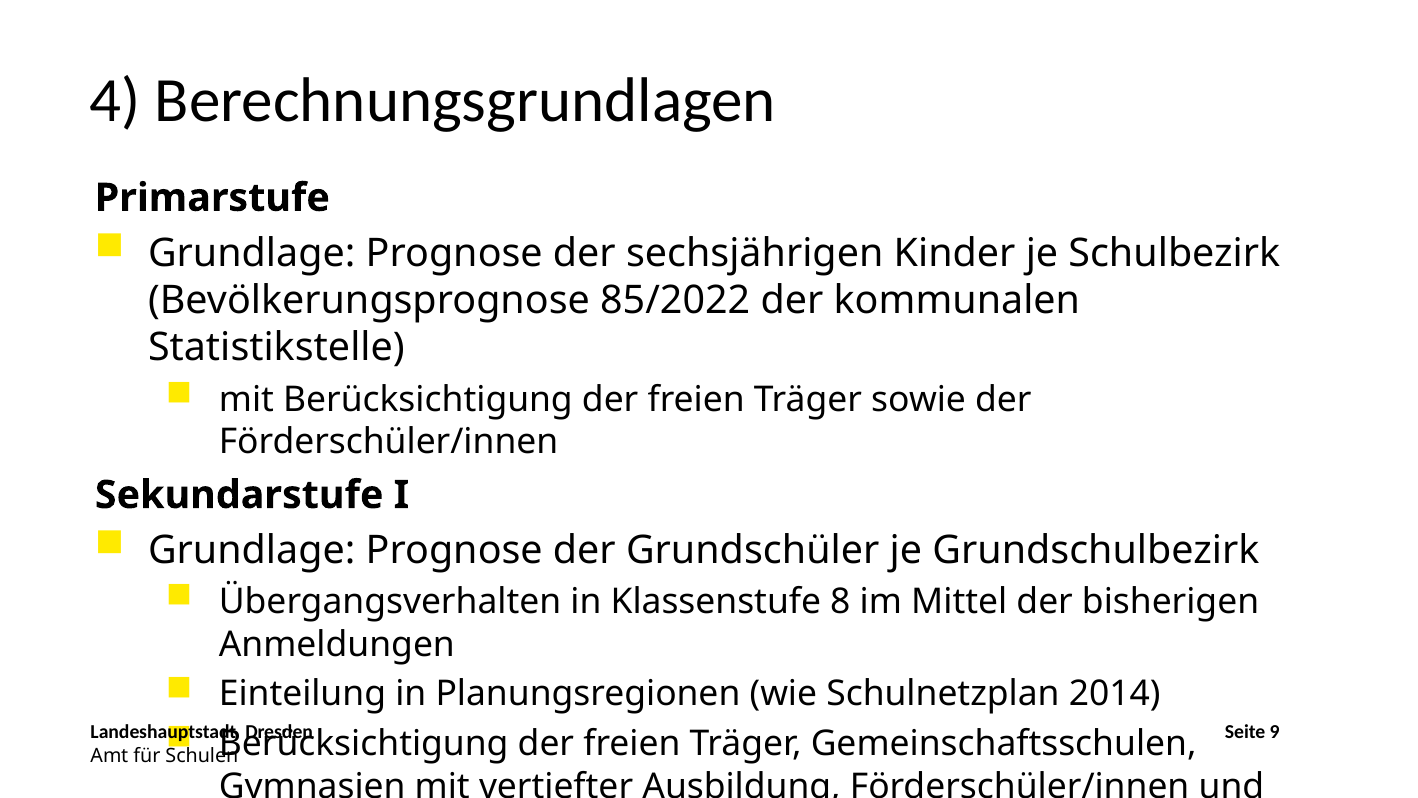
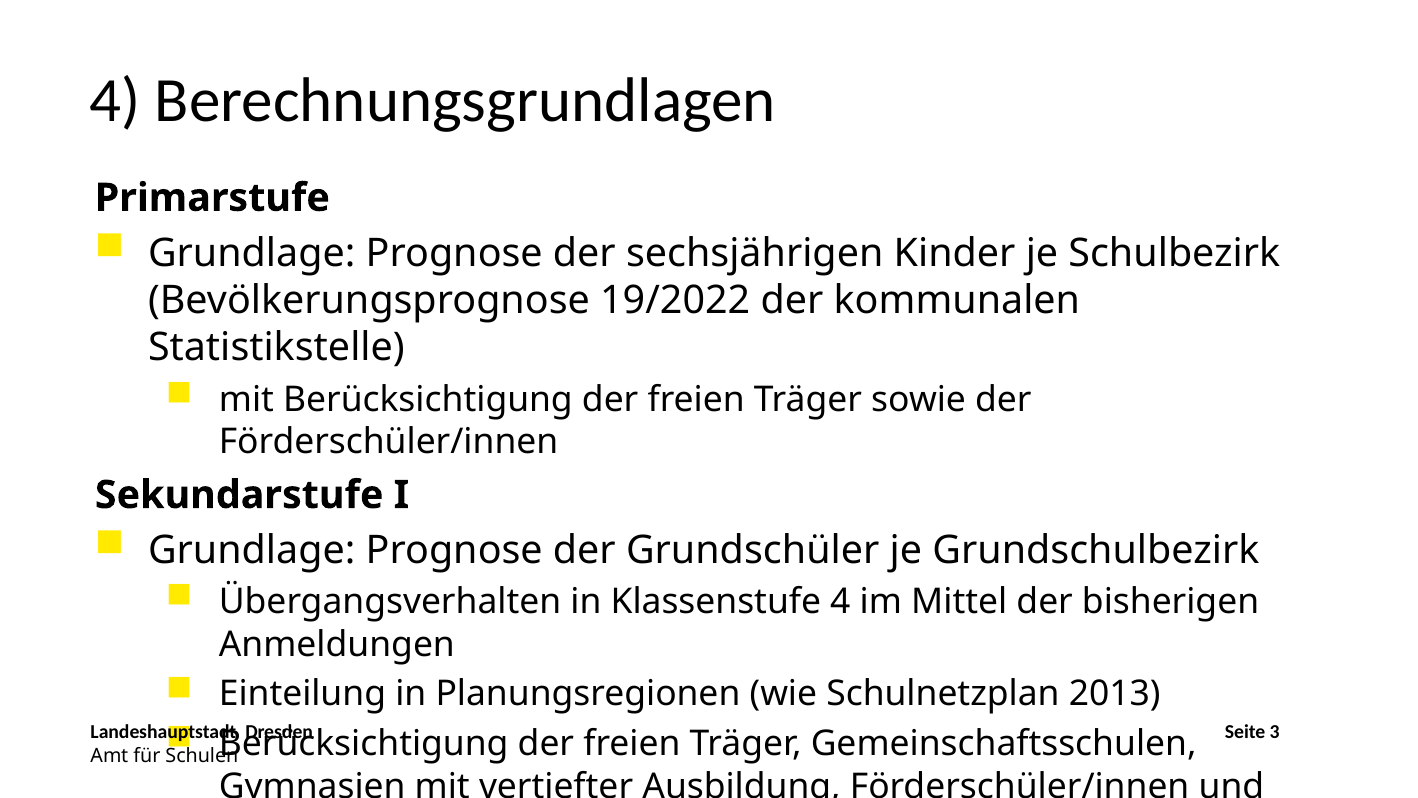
85/2022: 85/2022 -> 19/2022
Klassenstufe 8: 8 -> 4
2014: 2014 -> 2013
9: 9 -> 3
